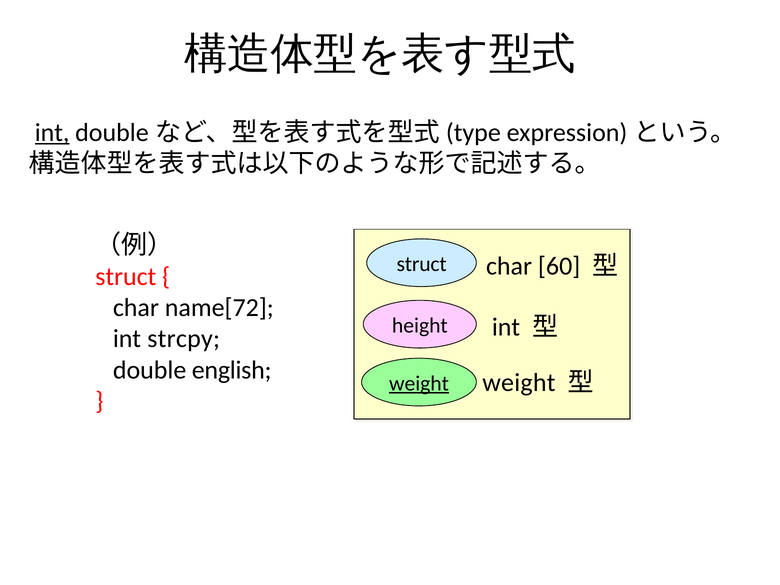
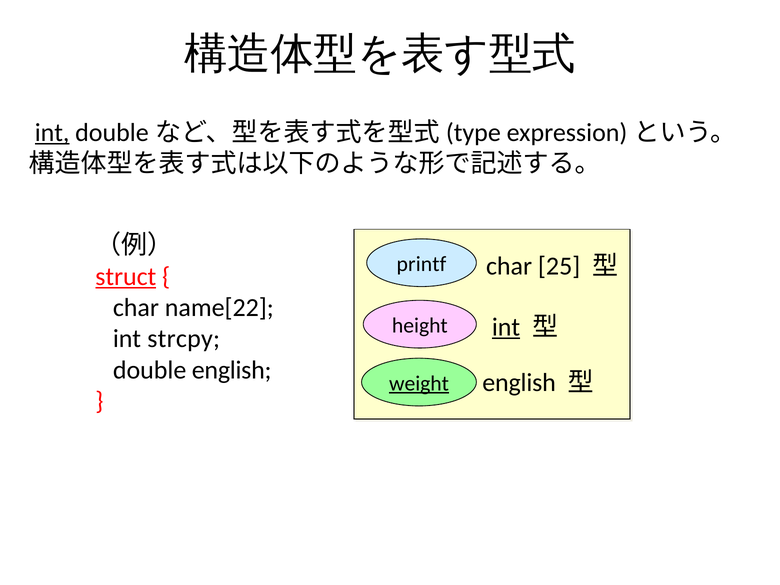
struct at (422, 264): struct -> printf
60: 60 -> 25
struct at (126, 277) underline: none -> present
name[72: name[72 -> name[22
int at (506, 327) underline: none -> present
weight at (519, 383): weight -> english
